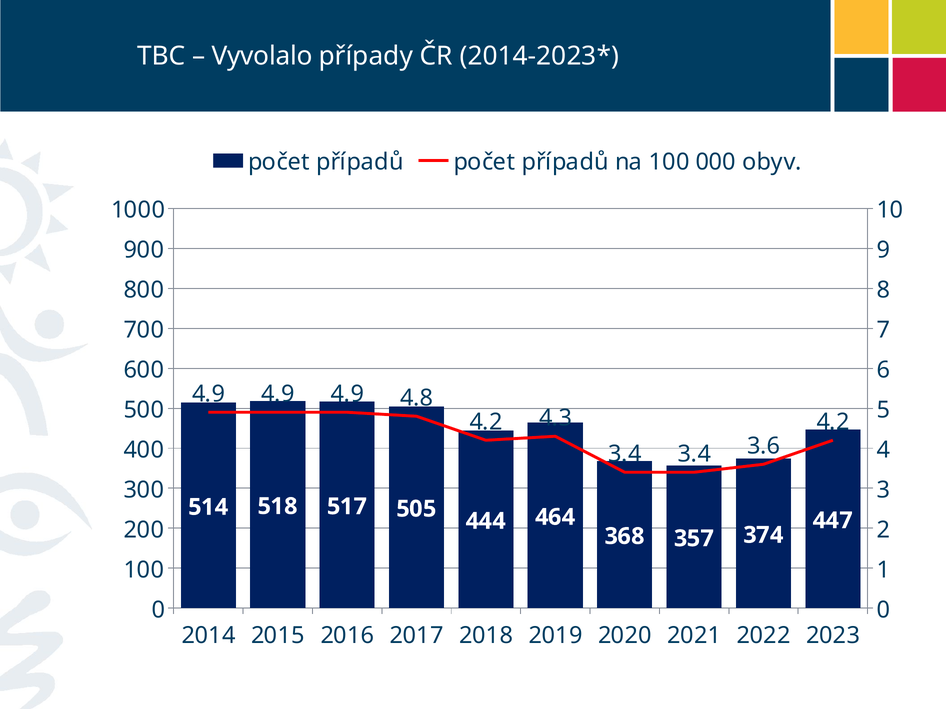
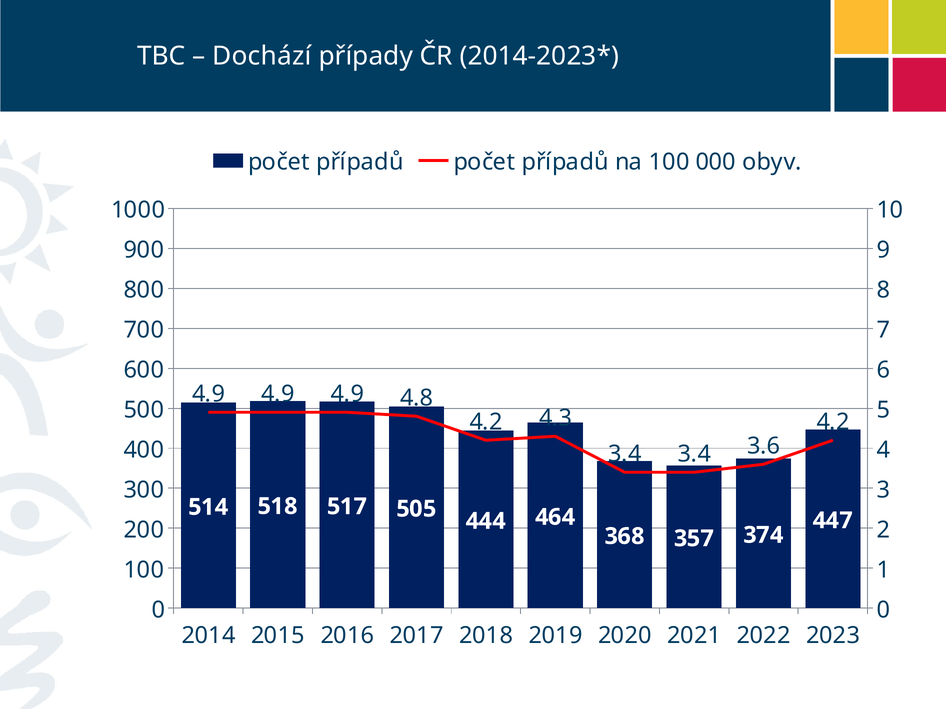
Vyvolalo: Vyvolalo -> Dochází
